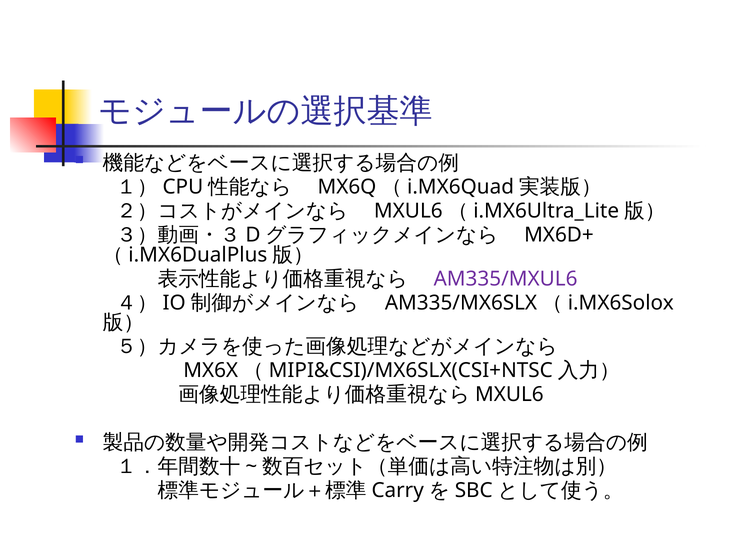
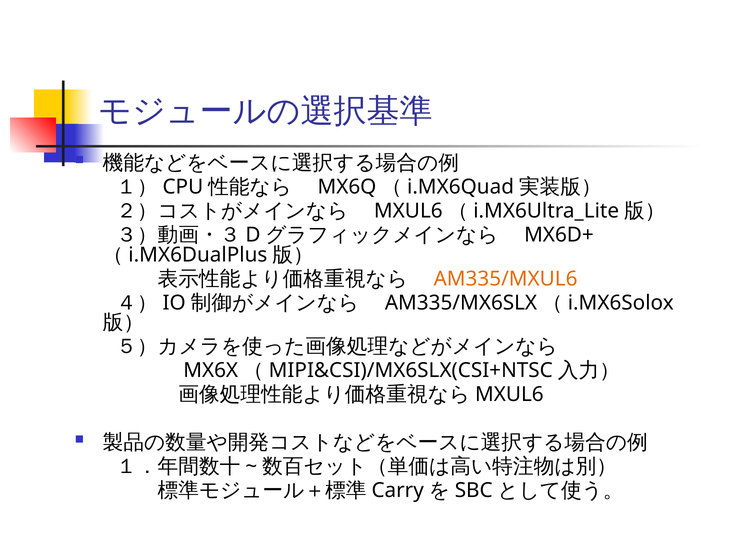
AM335/MXUL6 colour: purple -> orange
